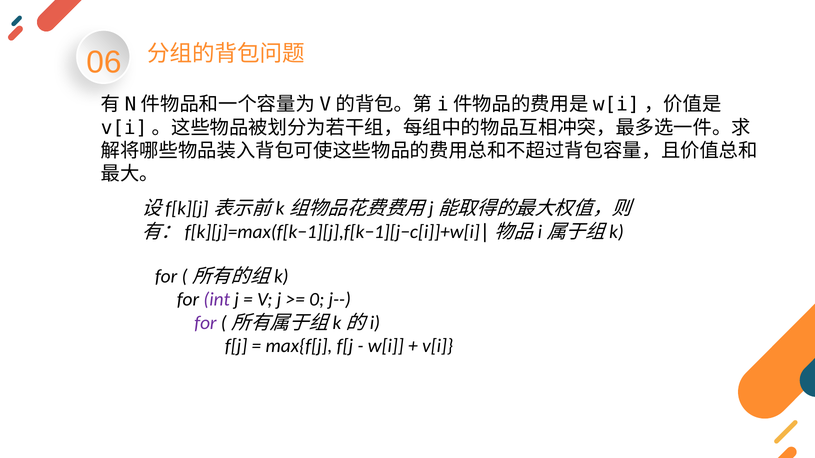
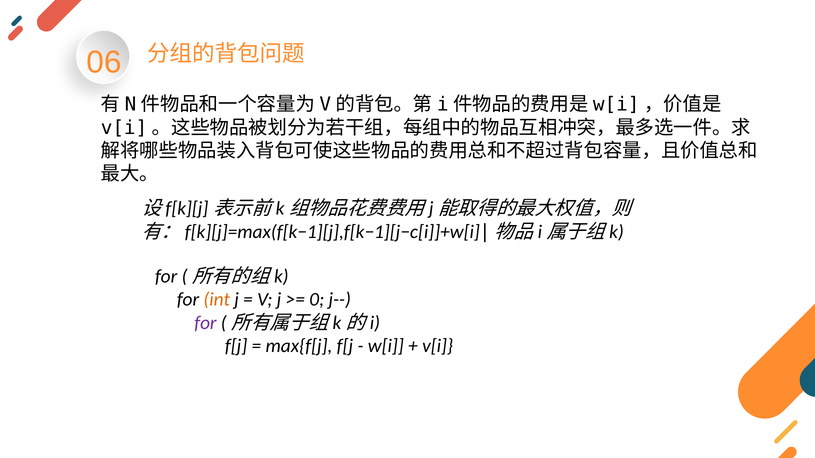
int colour: purple -> orange
